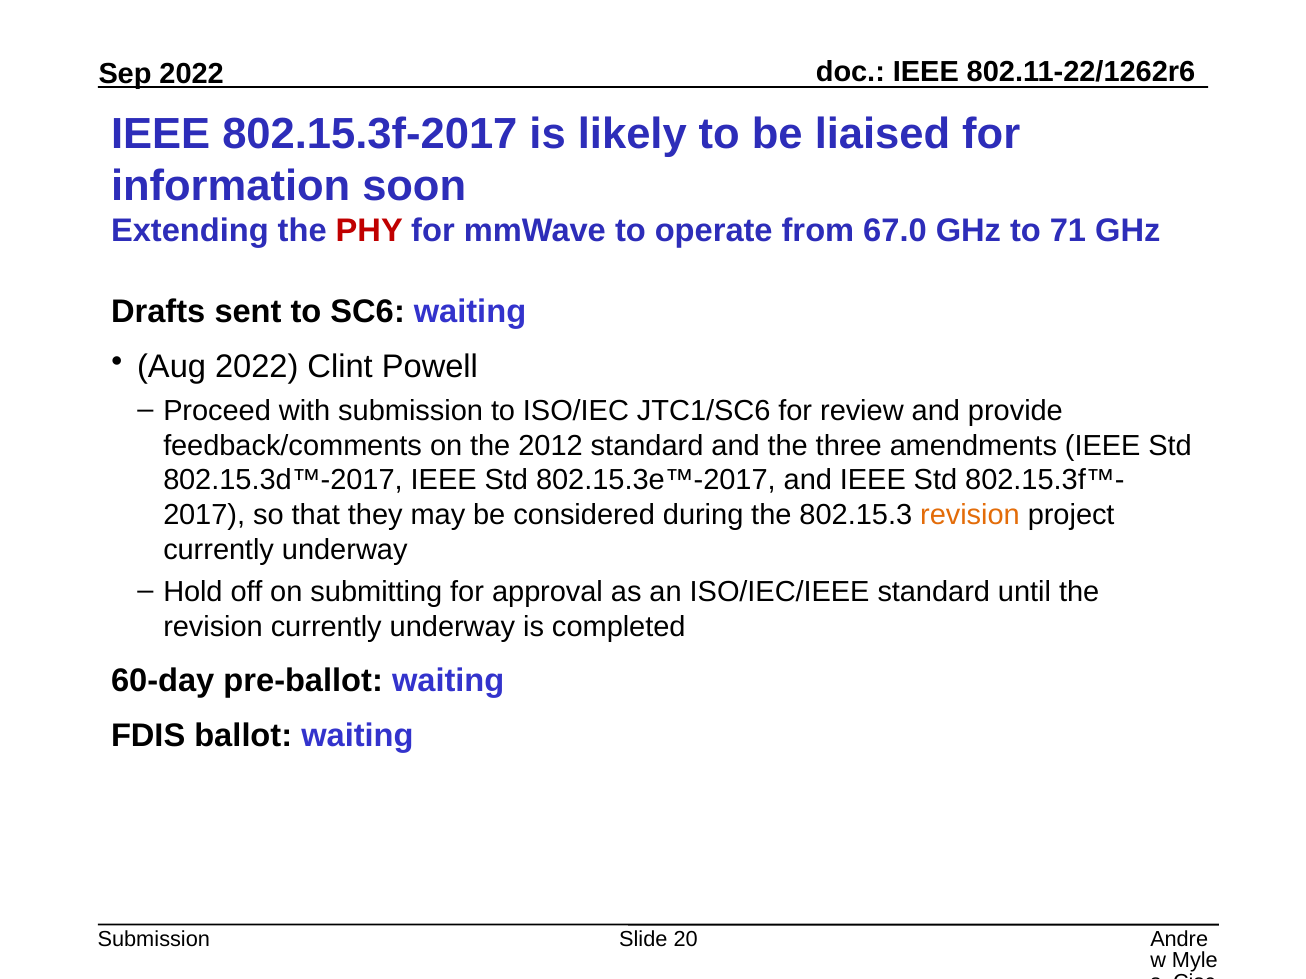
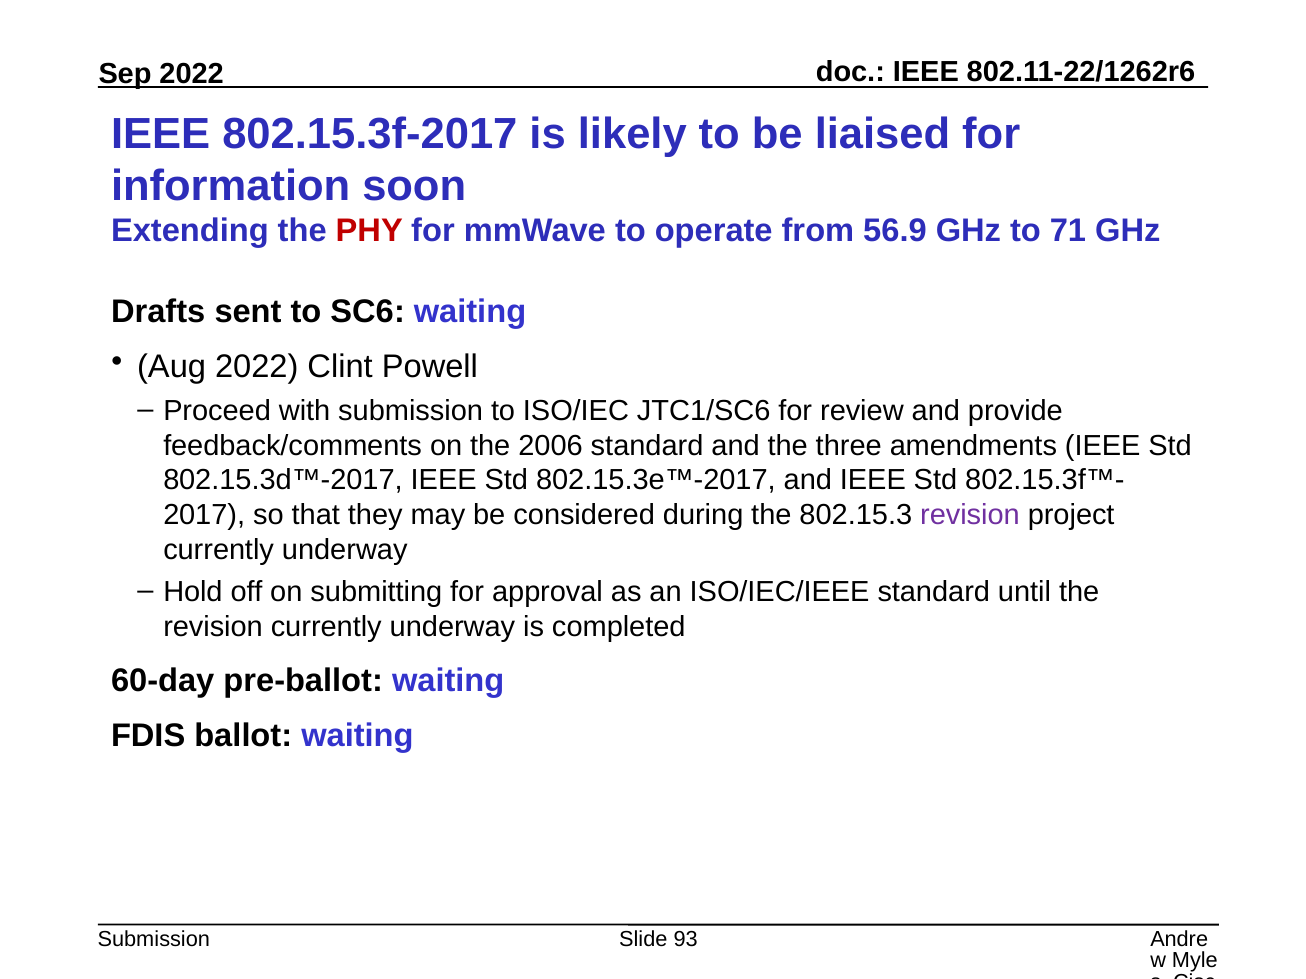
67.0: 67.0 -> 56.9
2012: 2012 -> 2006
revision at (970, 515) colour: orange -> purple
20: 20 -> 93
